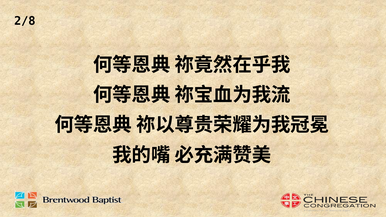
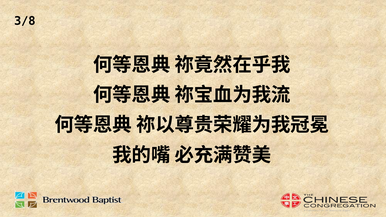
2/8: 2/8 -> 3/8
